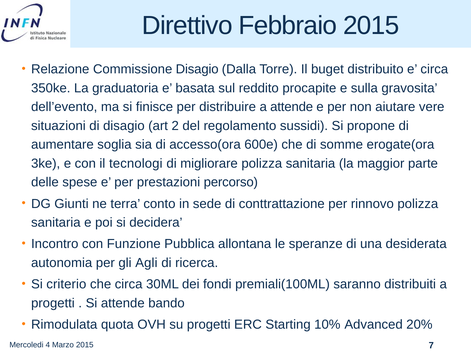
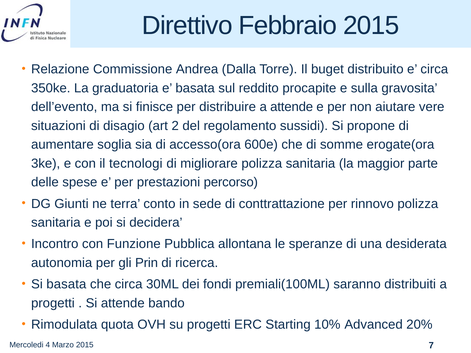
Commissione Disagio: Disagio -> Andrea
Agli: Agli -> Prin
Si criterio: criterio -> basata
